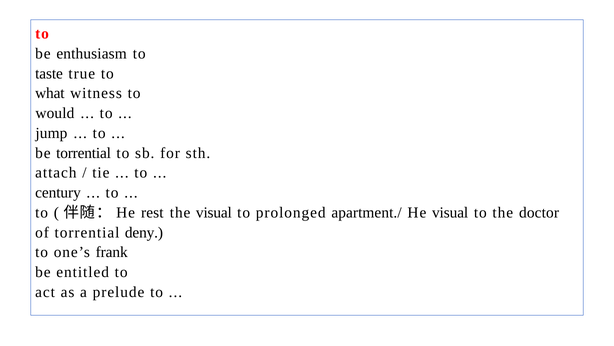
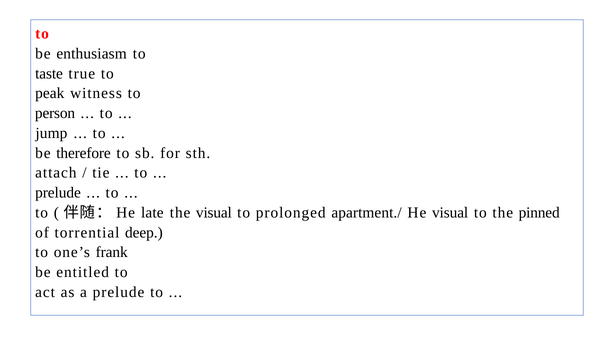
what: what -> peak
would: would -> person
be torrential: torrential -> therefore
century at (58, 192): century -> prelude
rest: rest -> late
doctor: doctor -> pinned
deny: deny -> deep
